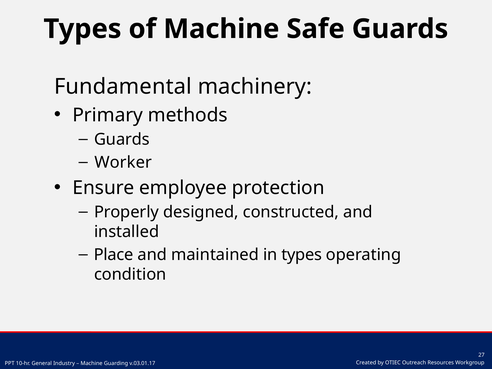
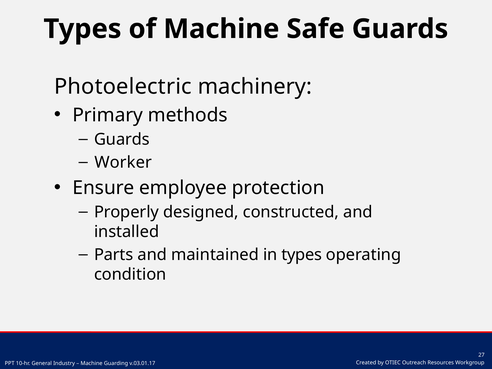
Fundamental: Fundamental -> Photoelectric
Place: Place -> Parts
